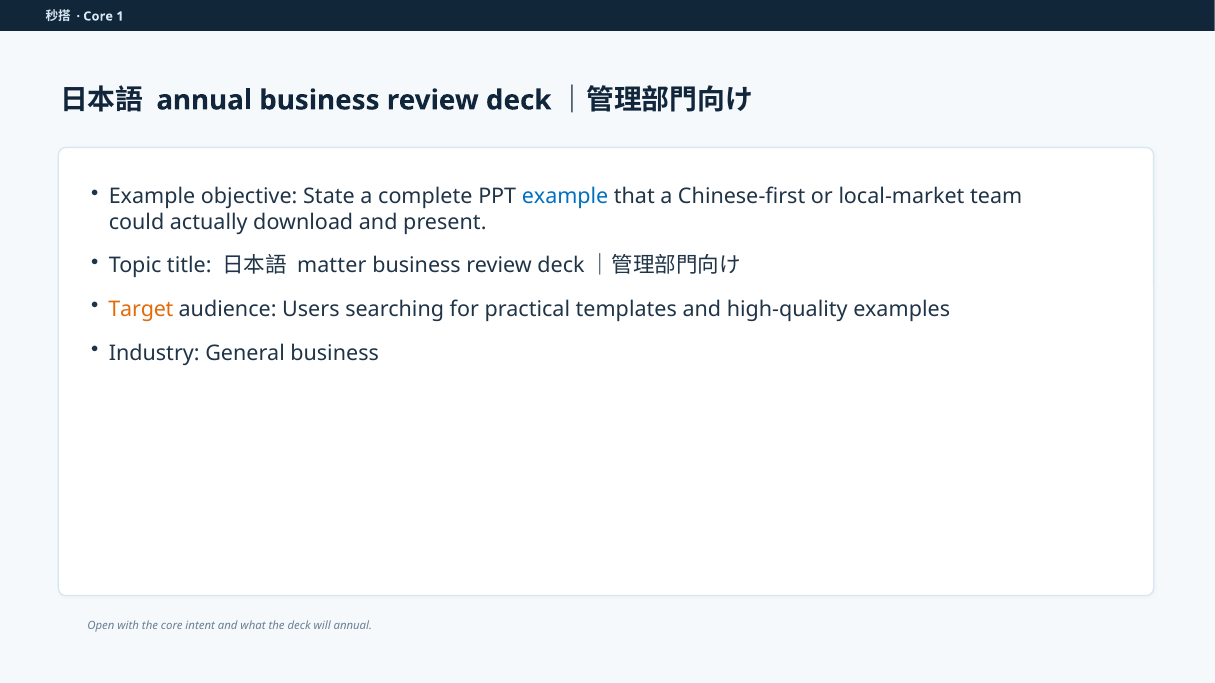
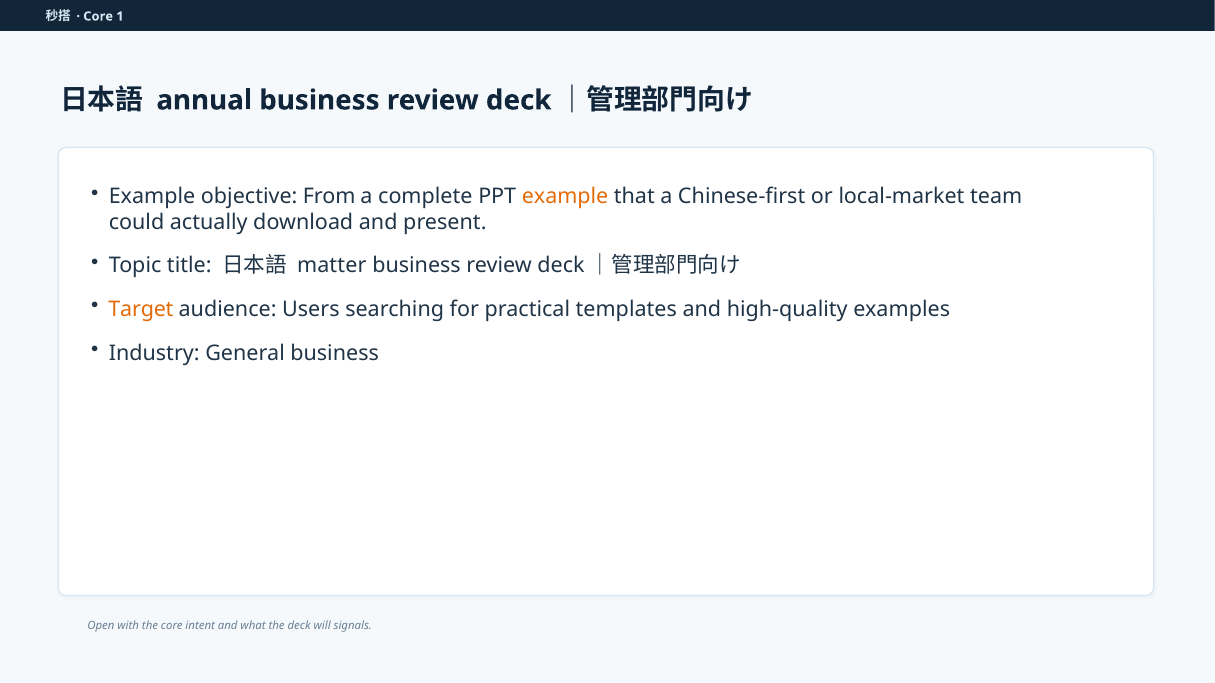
State: State -> From
example at (565, 197) colour: blue -> orange
will annual: annual -> signals
